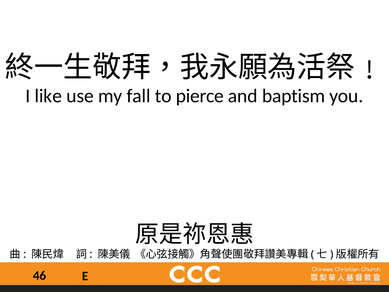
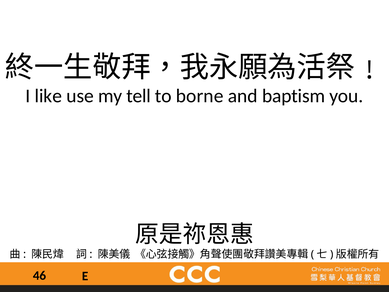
fall: fall -> tell
pierce: pierce -> borne
